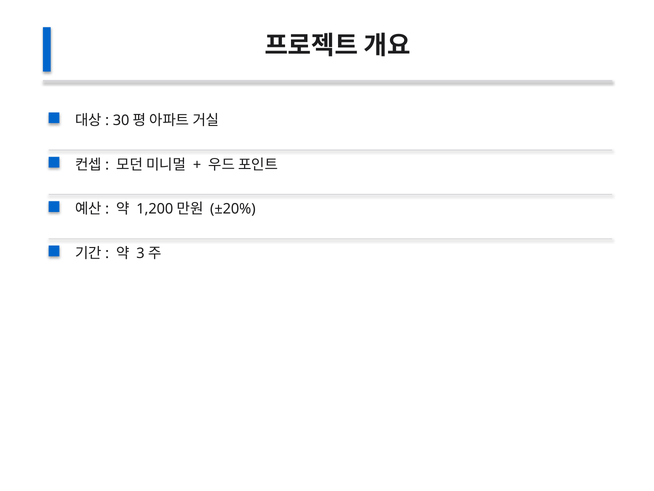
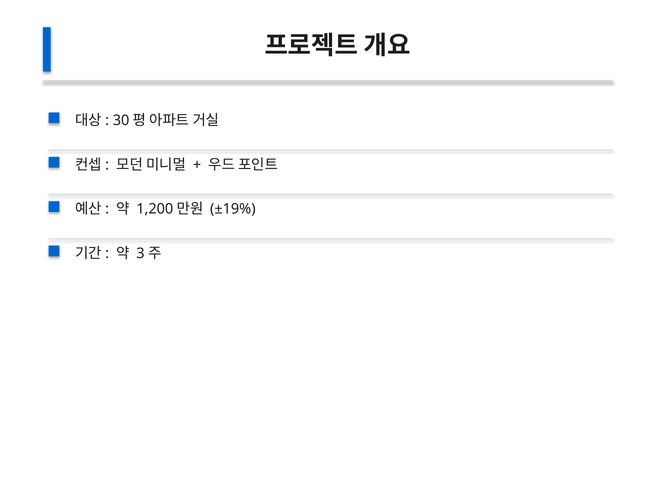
±20%: ±20% -> ±19%
